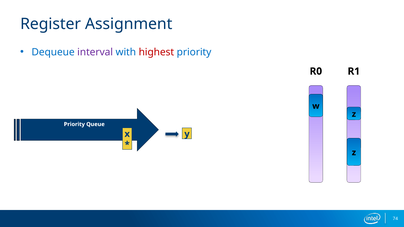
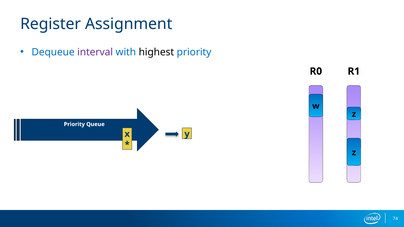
highest colour: red -> black
